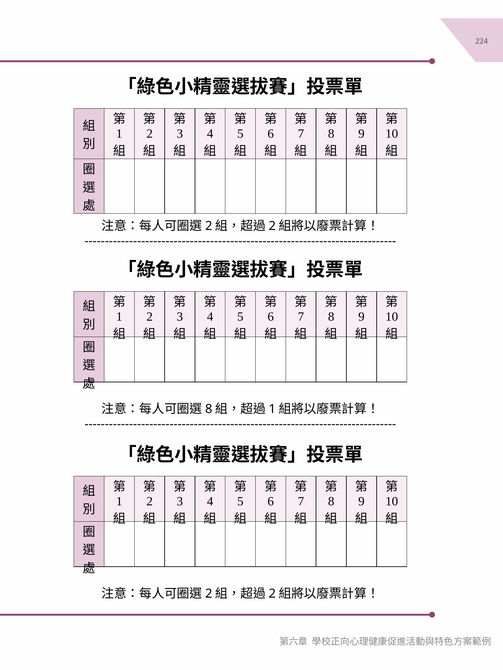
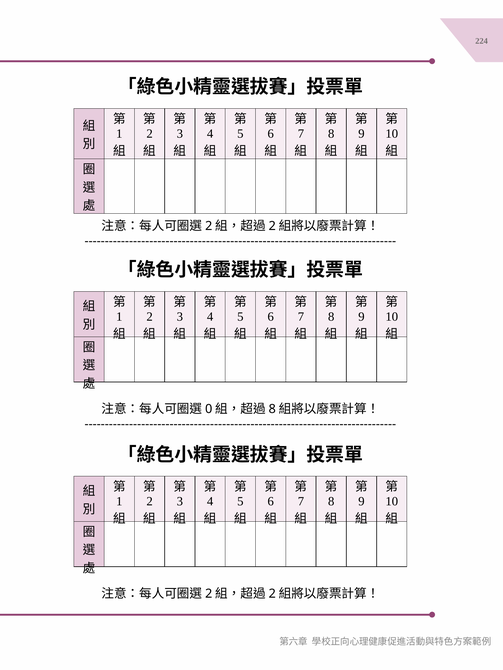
8 at (209, 410): 8 -> 0
1 at (272, 410): 1 -> 8
